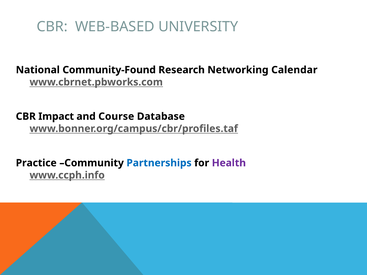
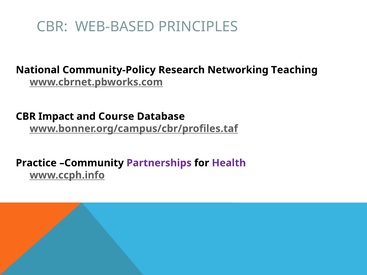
UNIVERSITY: UNIVERSITY -> PRINCIPLES
Community-Found: Community-Found -> Community-Policy
Calendar: Calendar -> Teaching
Partnerships colour: blue -> purple
